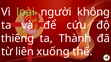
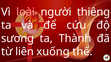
loài colour: light green -> pink
không: không -> thiêng
thiêng: thiêng -> sương
